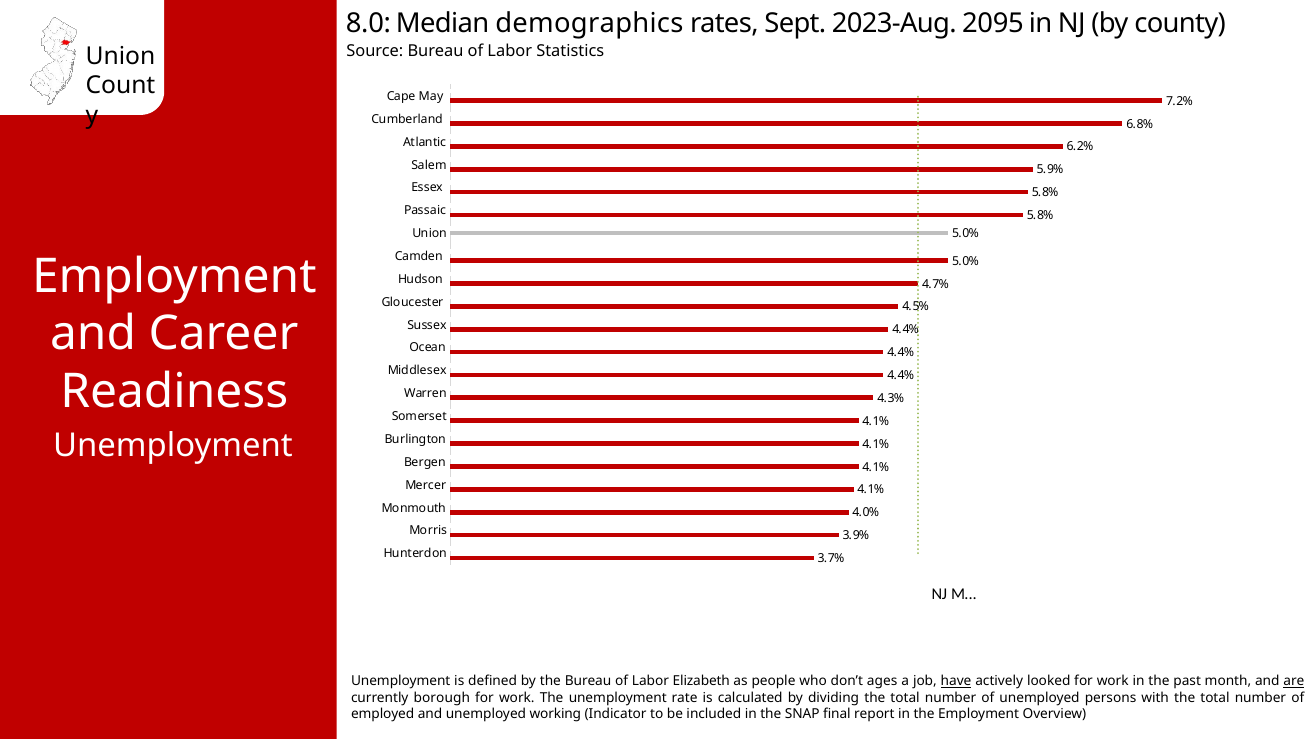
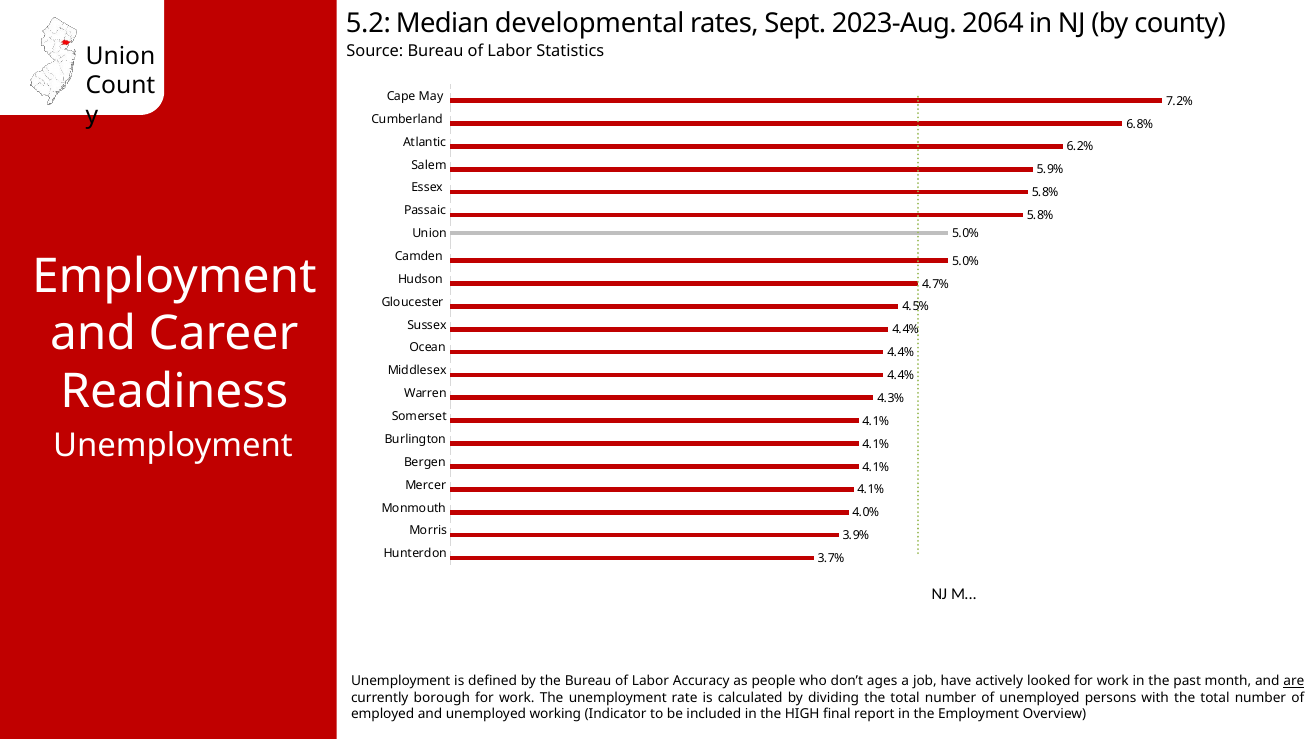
8.0: 8.0 -> 5.2
demographics: demographics -> developmental
2095: 2095 -> 2064
Elizabeth: Elizabeth -> Accuracy
have underline: present -> none
SNAP: SNAP -> HIGH
